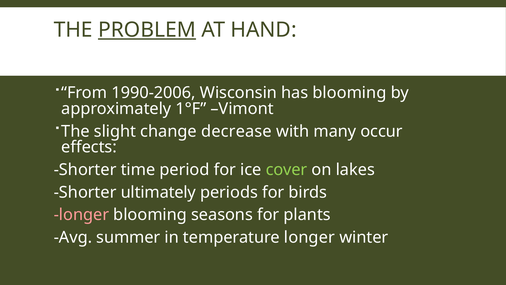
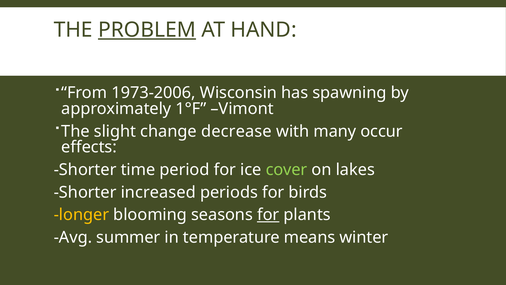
1990-2006: 1990-2006 -> 1973-2006
has blooming: blooming -> spawning
ultimately: ultimately -> increased
longer at (81, 215) colour: pink -> yellow
for at (268, 215) underline: none -> present
temperature longer: longer -> means
